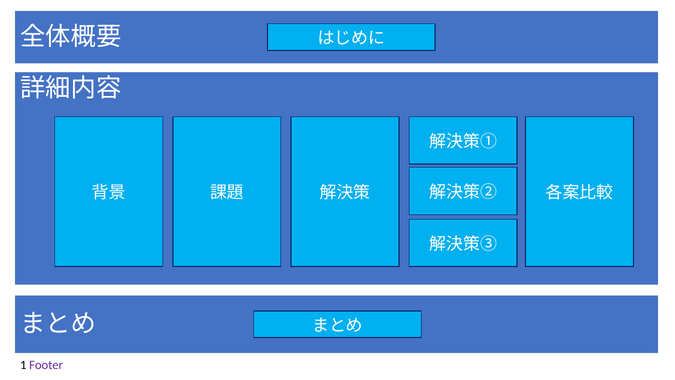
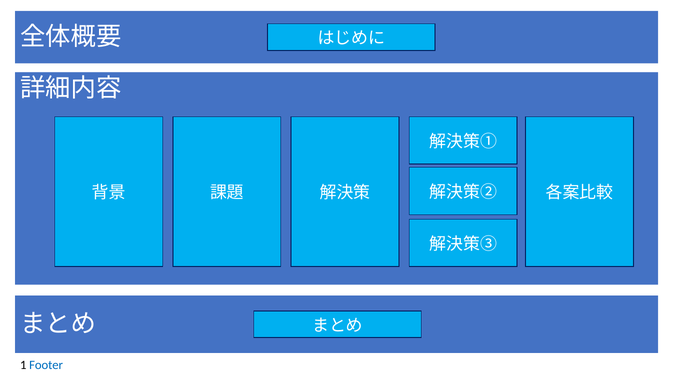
Footer colour: purple -> blue
